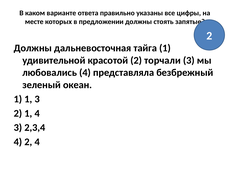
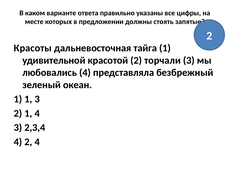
Должны at (33, 48): Должны -> Красоты
